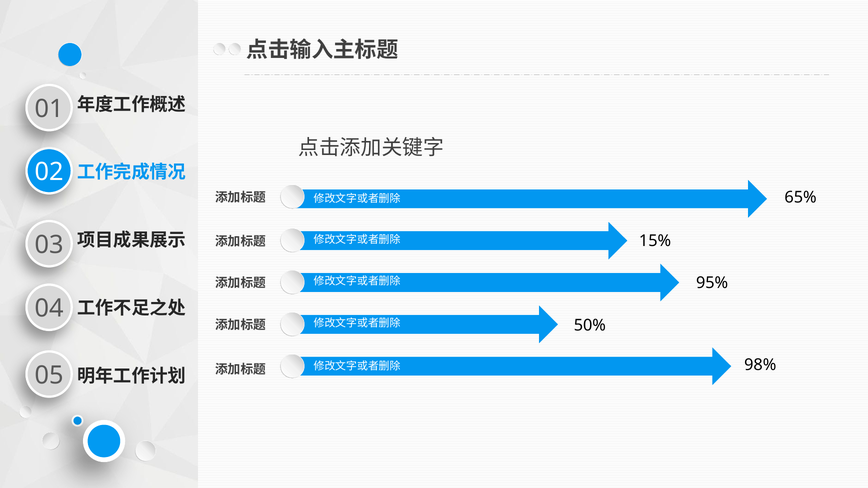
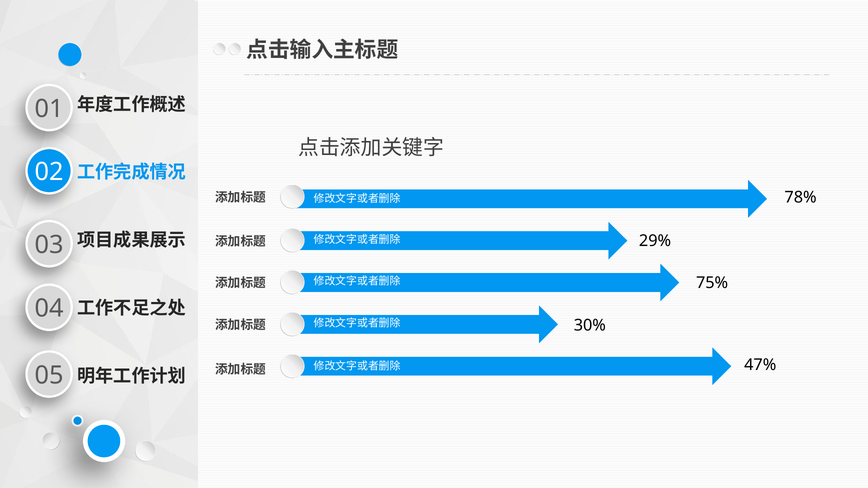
65%: 65% -> 78%
15%: 15% -> 29%
95%: 95% -> 75%
50%: 50% -> 30%
98%: 98% -> 47%
